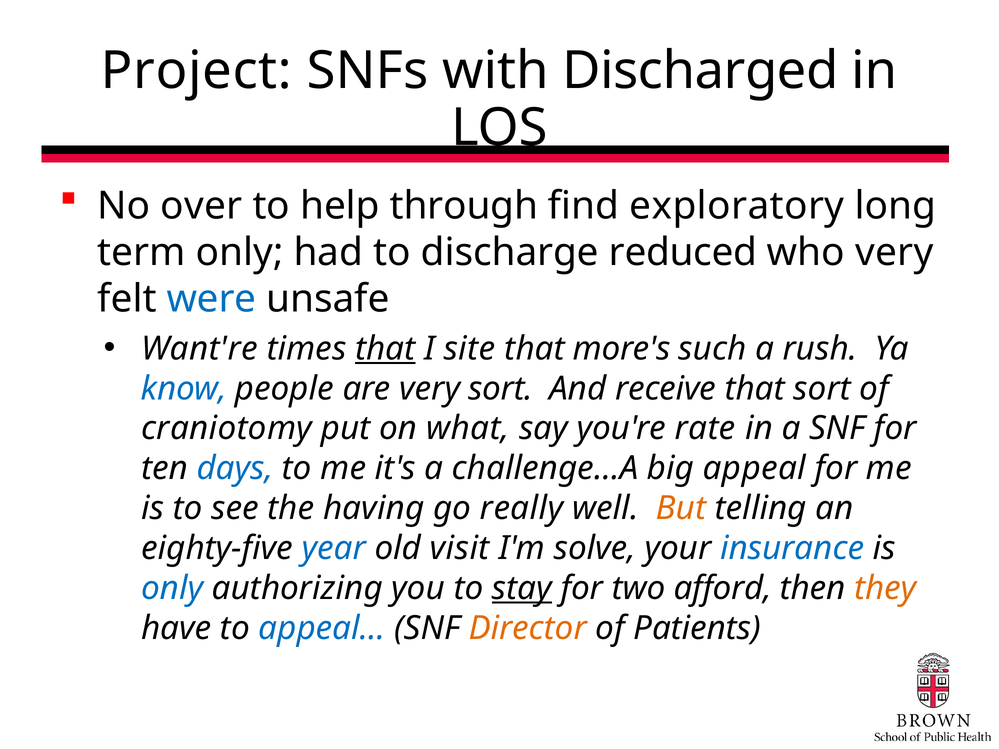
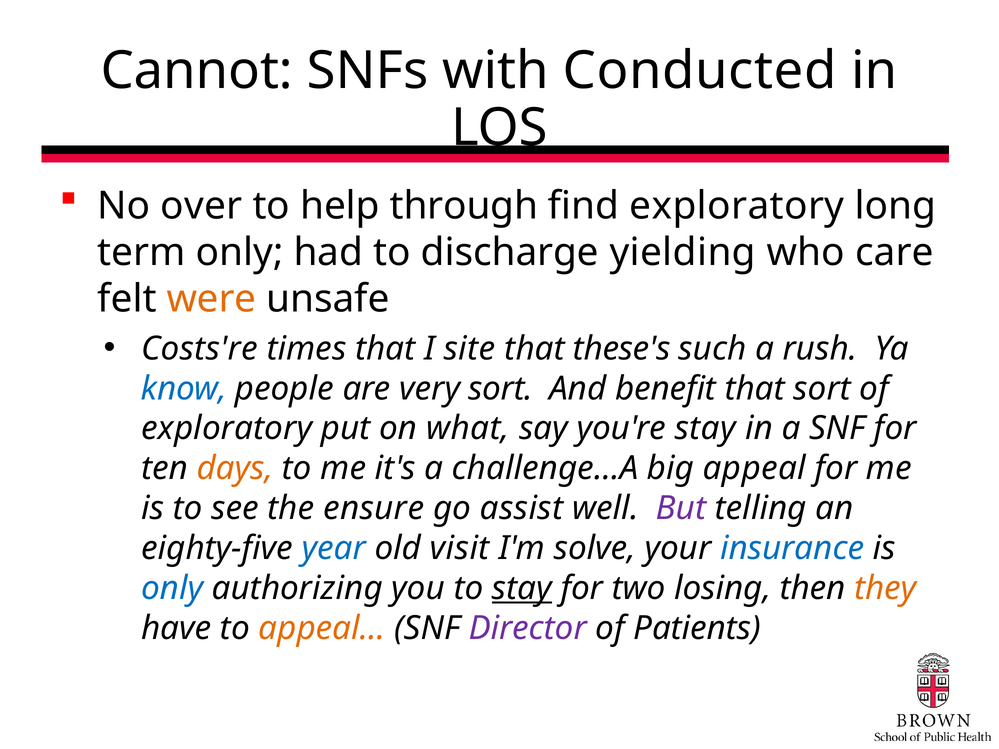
Project: Project -> Cannot
Discharged: Discharged -> Conducted
reduced: reduced -> yielding
who very: very -> care
were colour: blue -> orange
Want're: Want're -> Costs're
that at (385, 349) underline: present -> none
more's: more's -> these's
receive: receive -> benefit
craniotomy at (227, 429): craniotomy -> exploratory
you're rate: rate -> stay
days colour: blue -> orange
having: having -> ensure
really: really -> assist
But colour: orange -> purple
afford: afford -> losing
appeal at (322, 628) colour: blue -> orange
Director colour: orange -> purple
